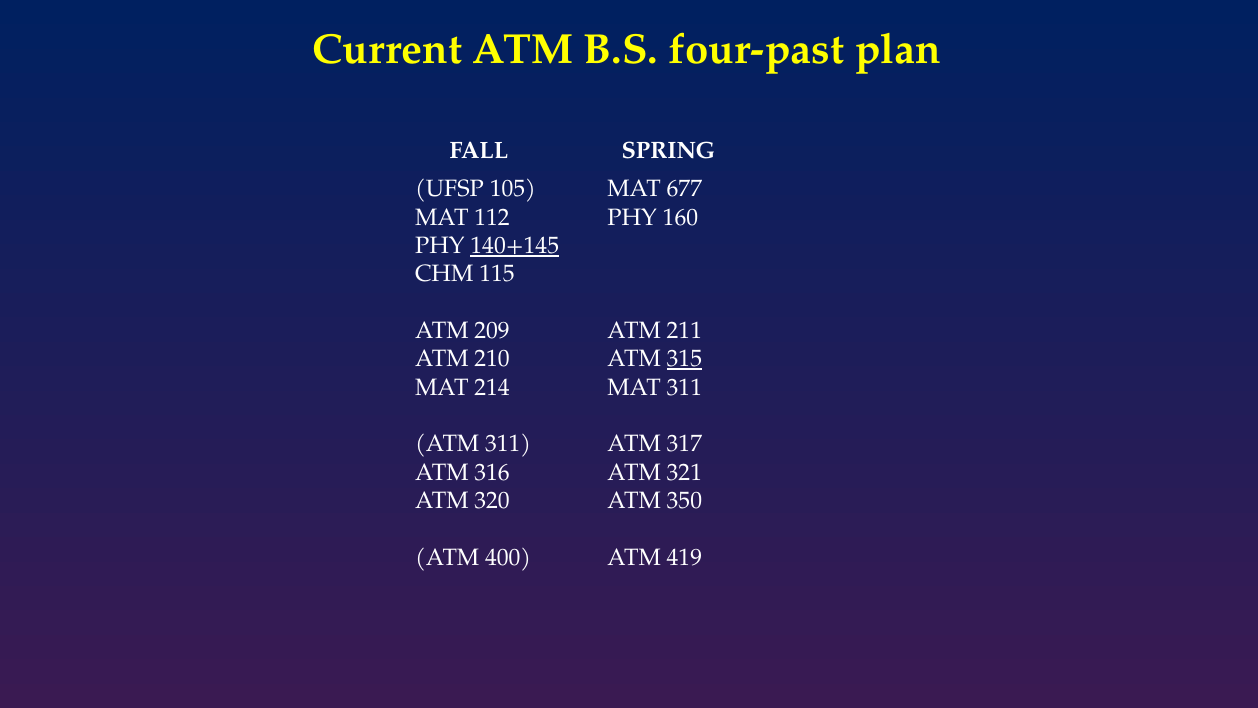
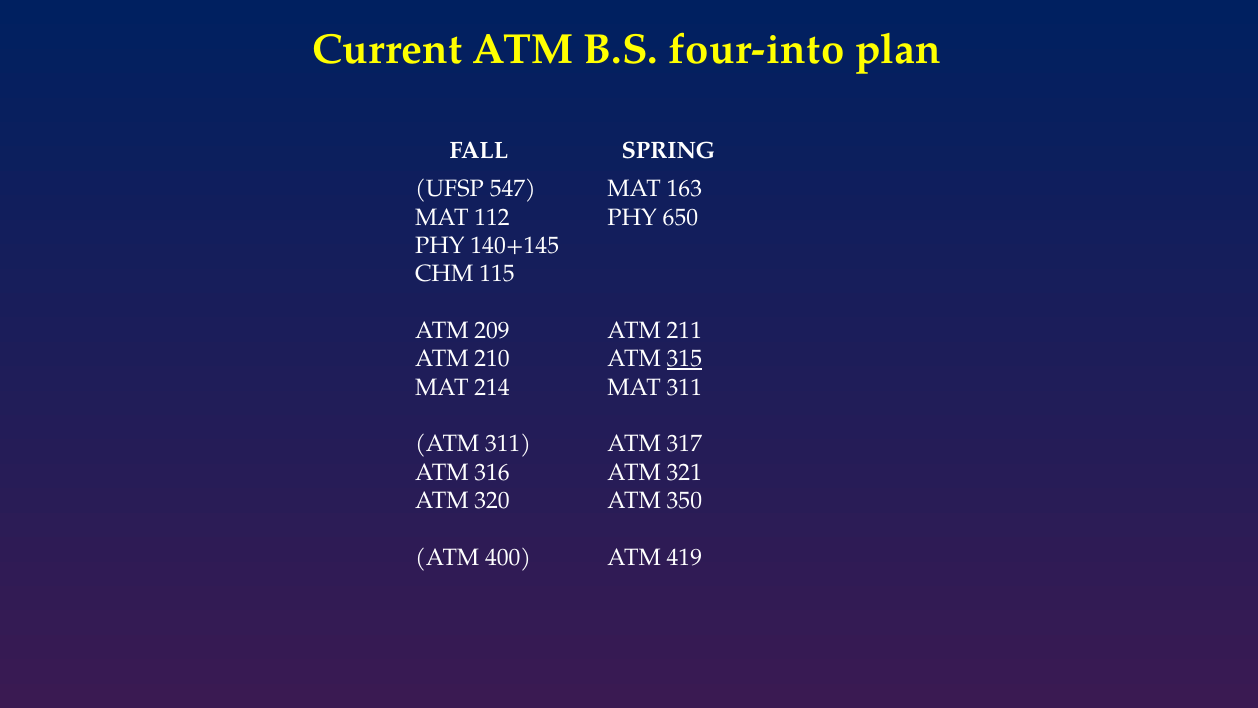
four-past: four-past -> four-into
105: 105 -> 547
677: 677 -> 163
160: 160 -> 650
140+145 underline: present -> none
